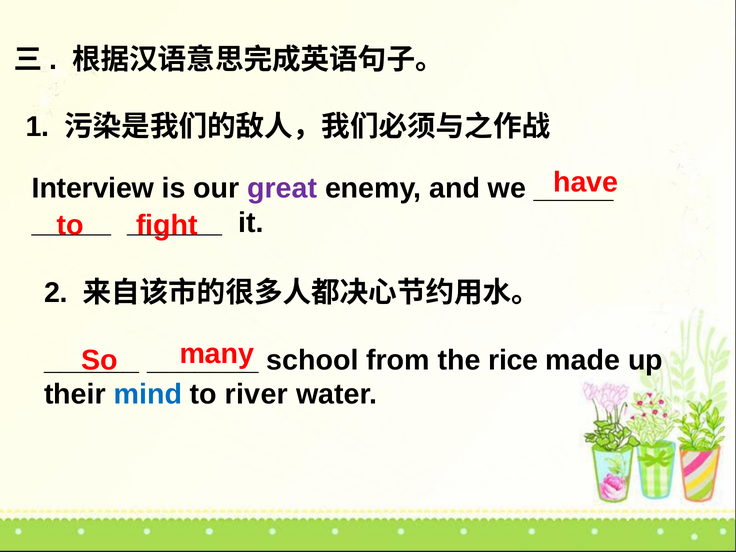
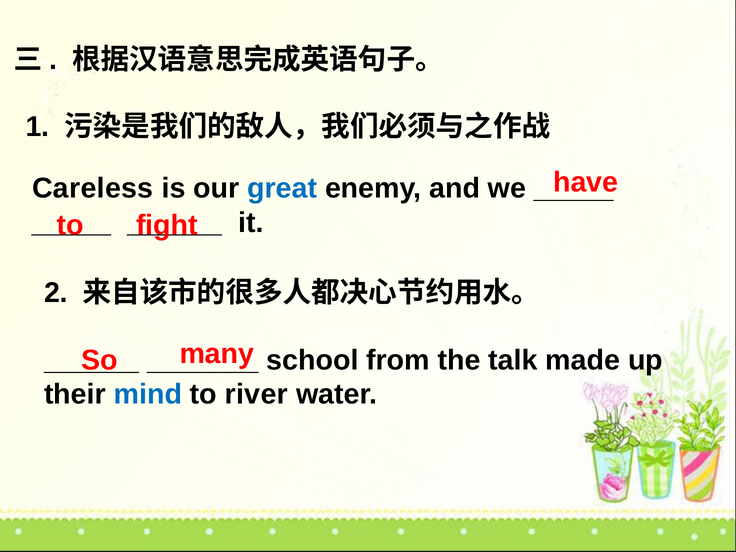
Interview: Interview -> Careless
great colour: purple -> blue
rice: rice -> talk
